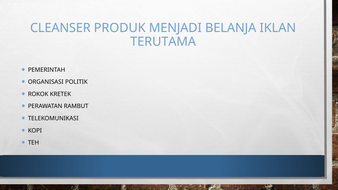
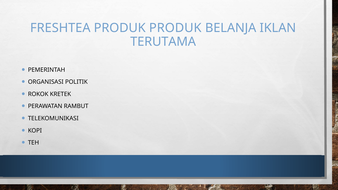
CLEANSER: CLEANSER -> FRESHTEA
PRODUK MENJADI: MENJADI -> PRODUK
